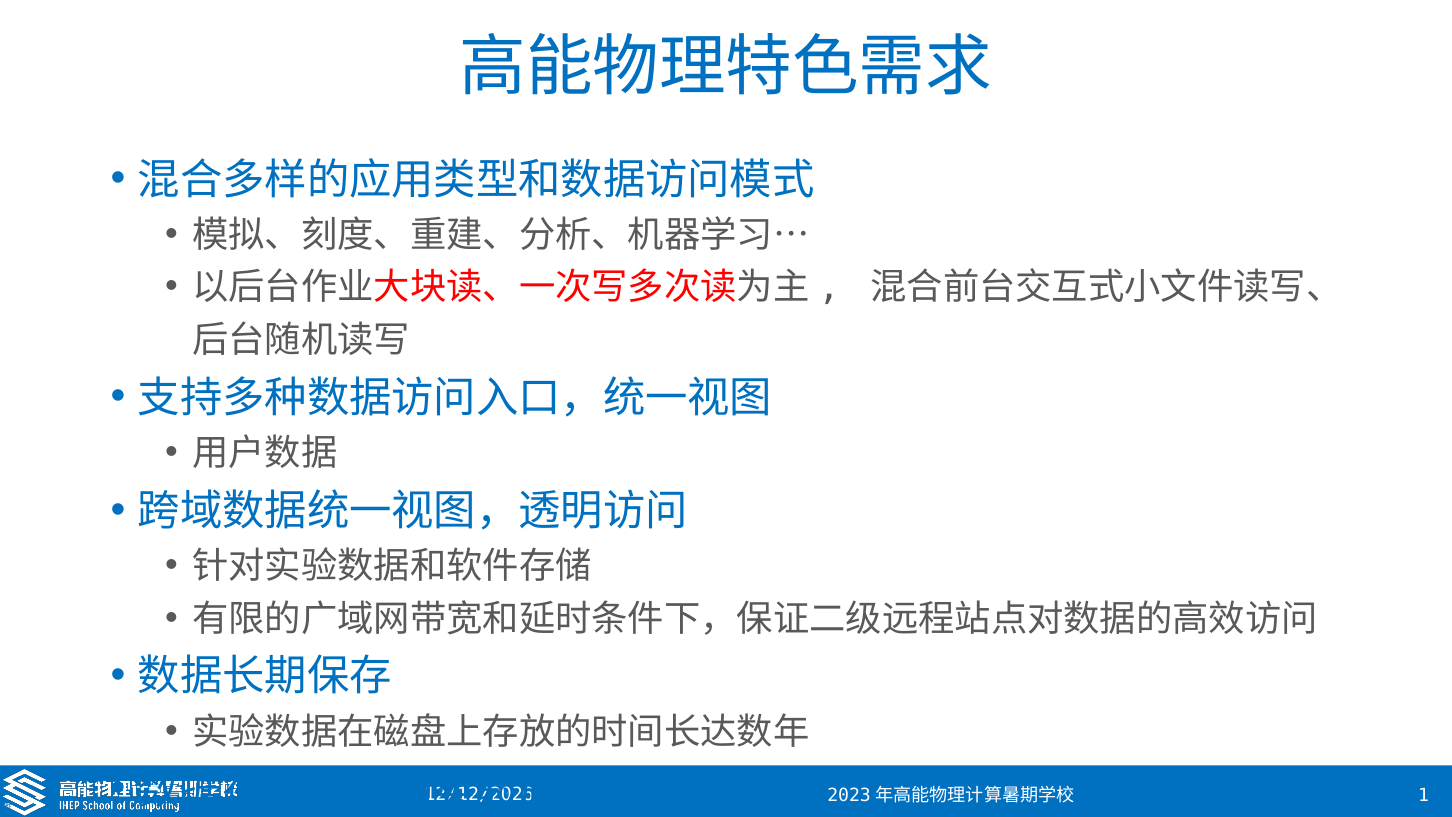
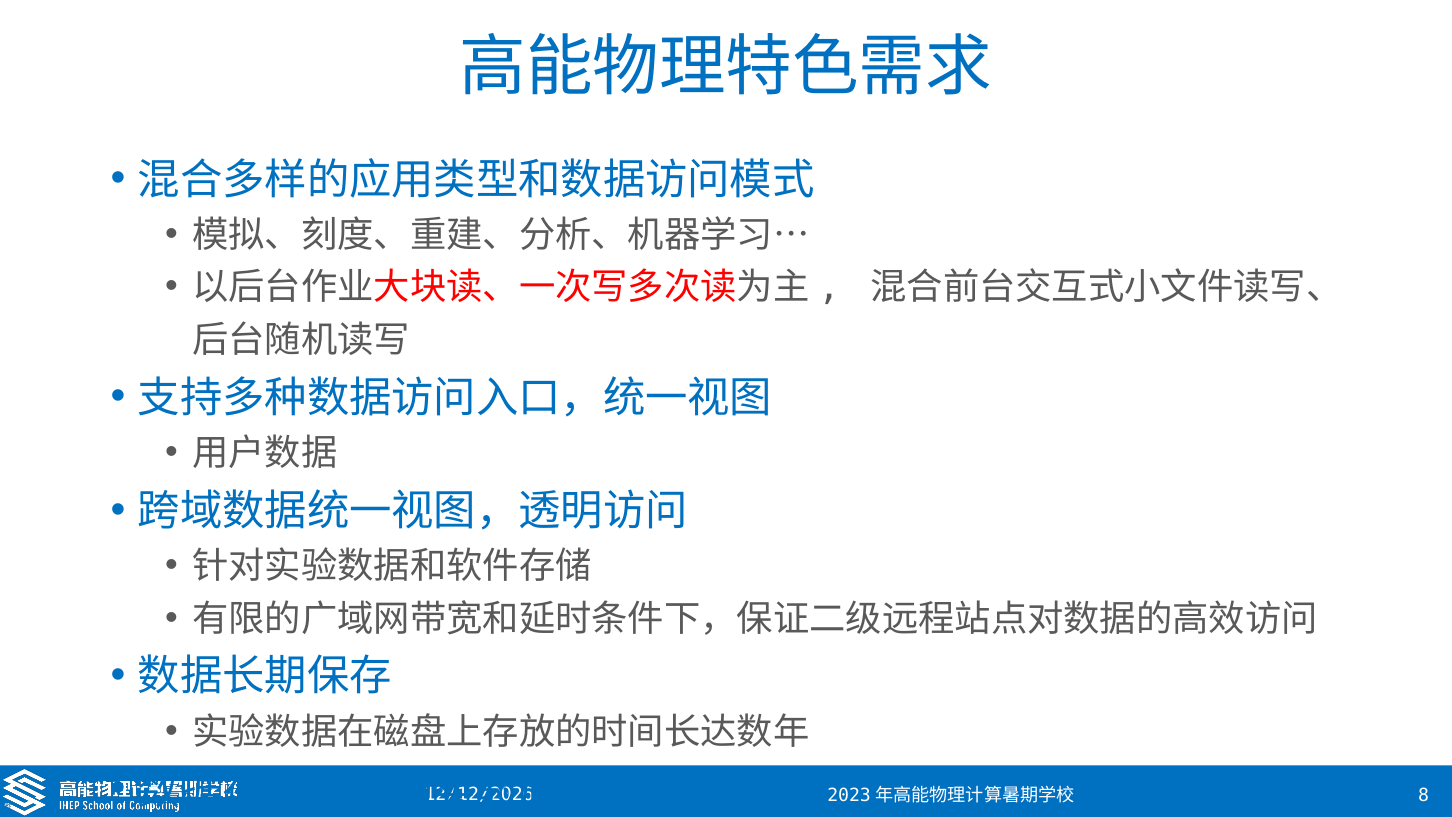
1: 1 -> 8
